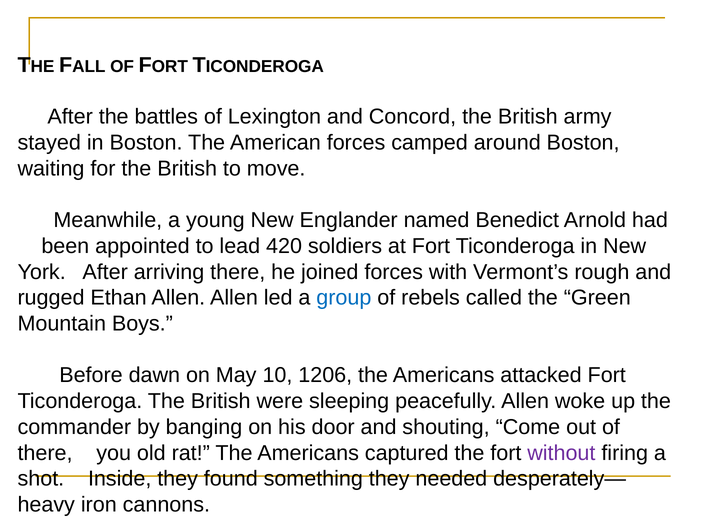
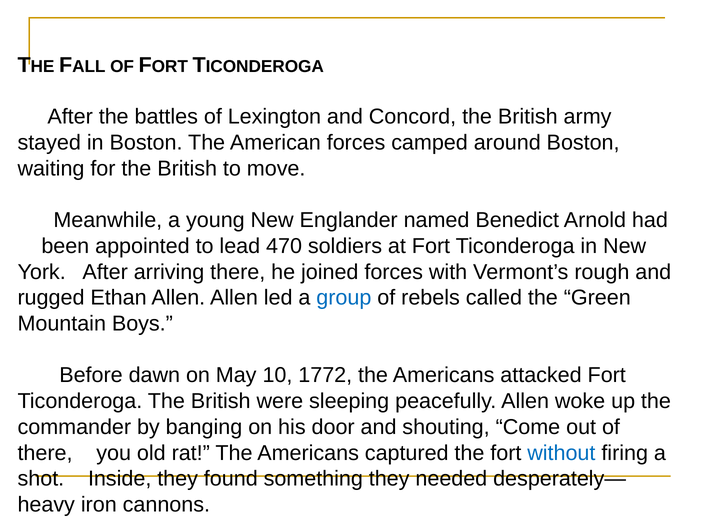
420: 420 -> 470
1206: 1206 -> 1772
without colour: purple -> blue
